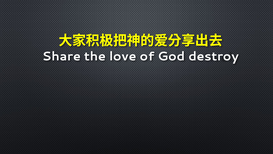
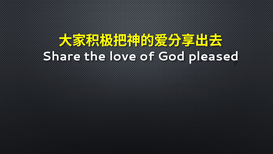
destroy: destroy -> pleased
